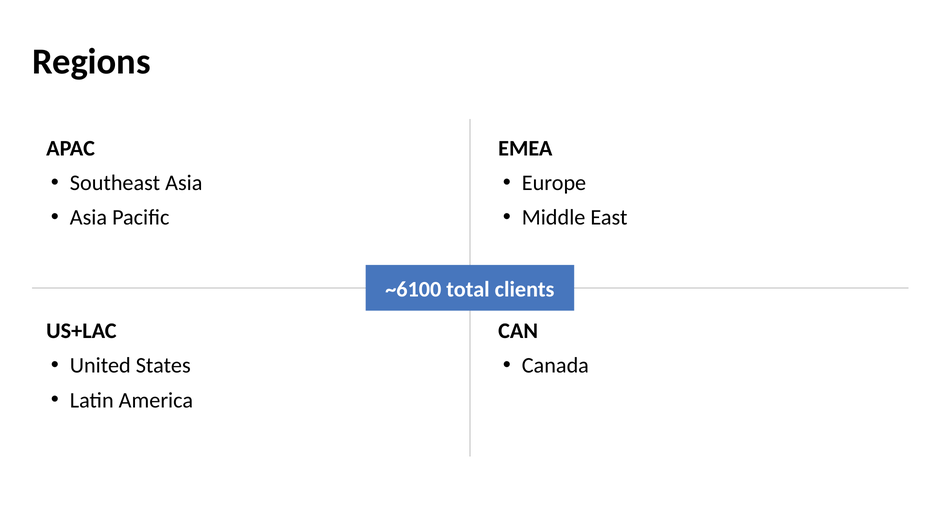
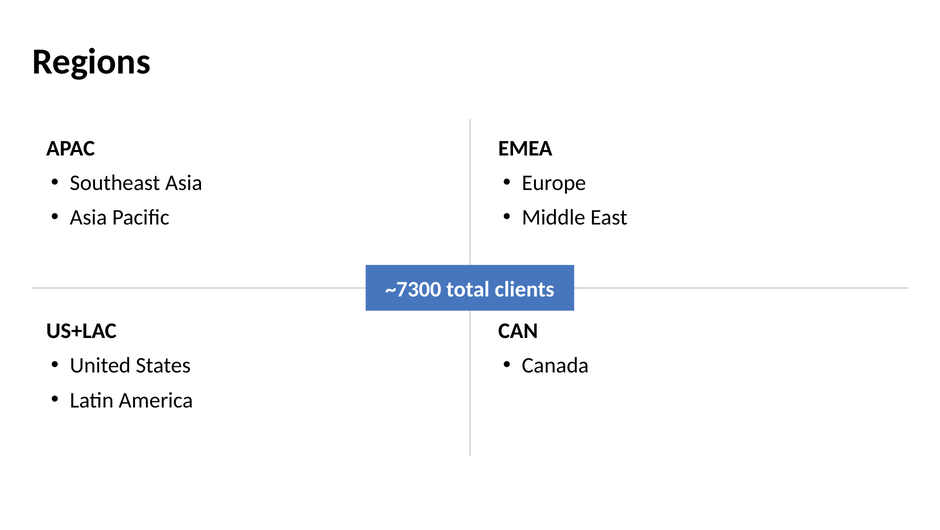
~6100: ~6100 -> ~7300
